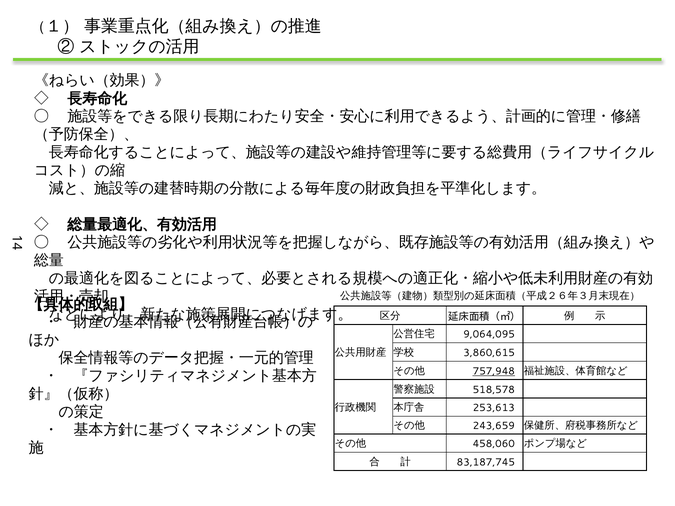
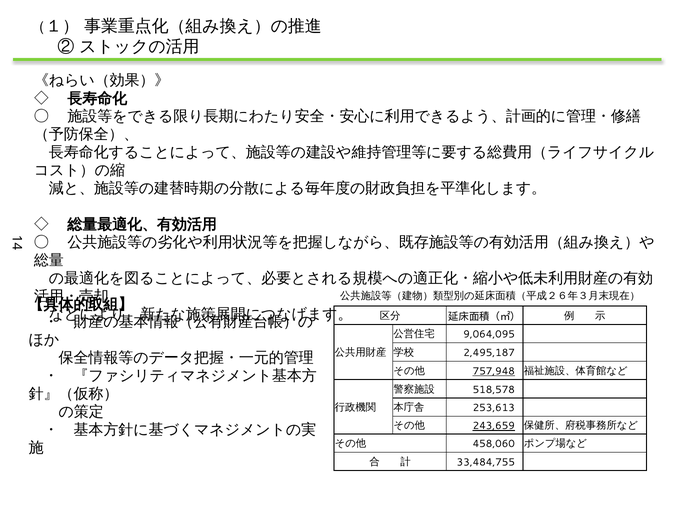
3,860,615: 3,860,615 -> 2,495,187
243,659 underline: none -> present
83,187,745: 83,187,745 -> 33,484,755
